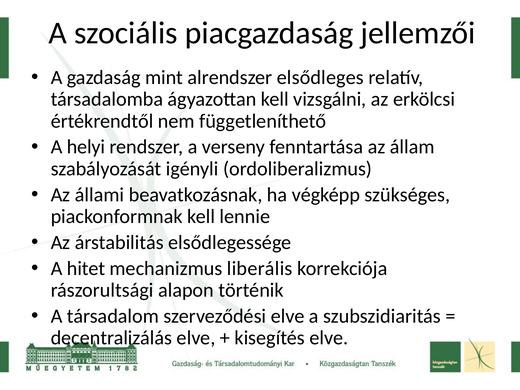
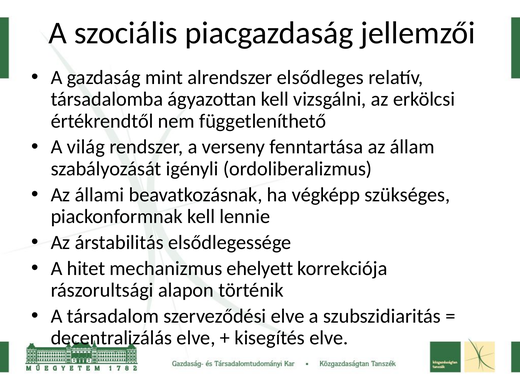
helyi: helyi -> világ
liberális: liberális -> ehelyett
